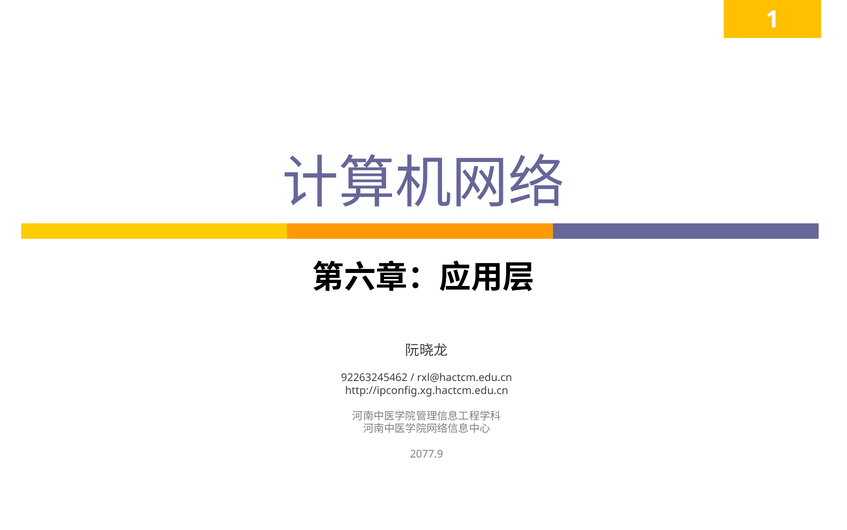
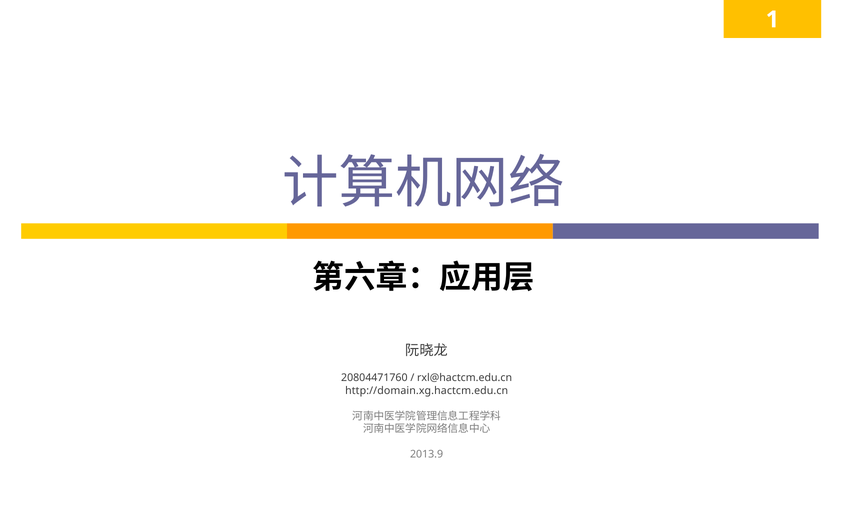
92263245462: 92263245462 -> 20804471760
http://ipconfig.xg.hactcm.edu.cn: http://ipconfig.xg.hactcm.edu.cn -> http://domain.xg.hactcm.edu.cn
2077.9: 2077.9 -> 2013.9
